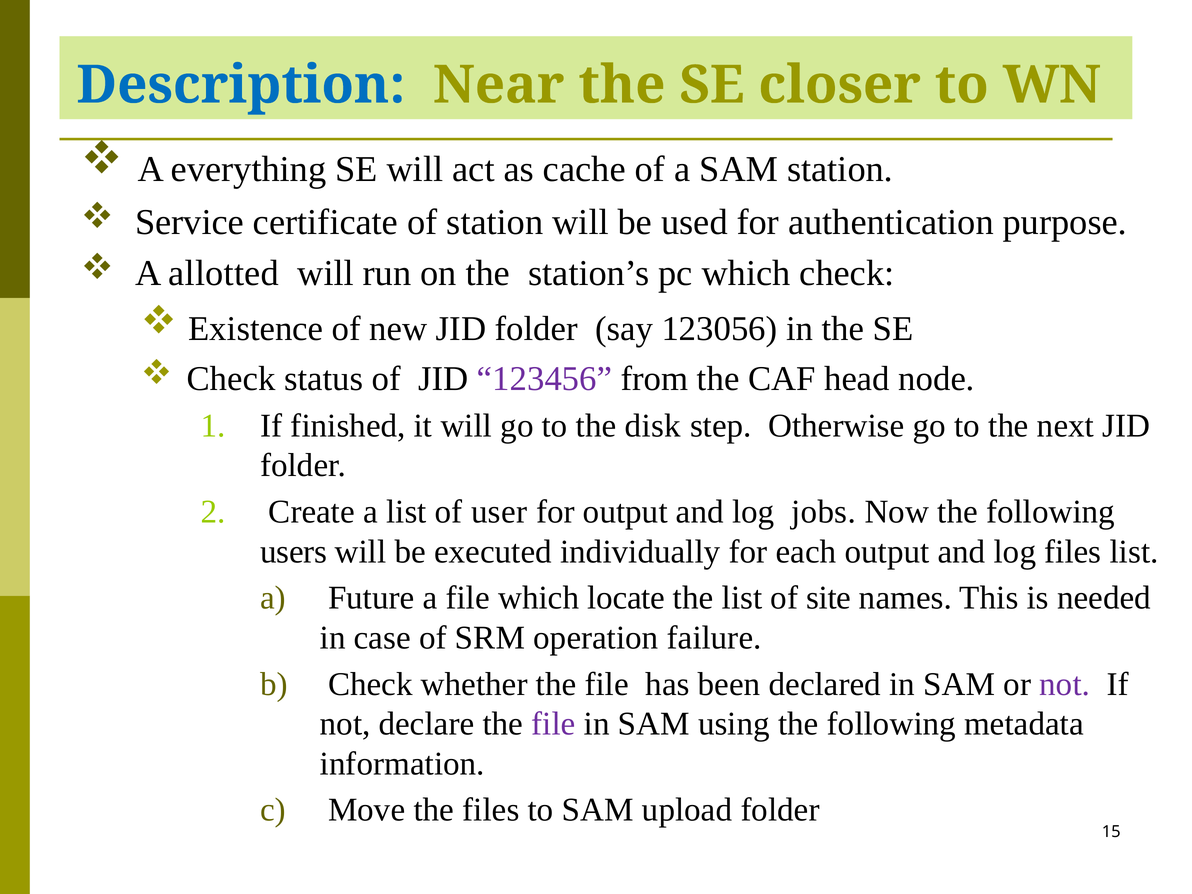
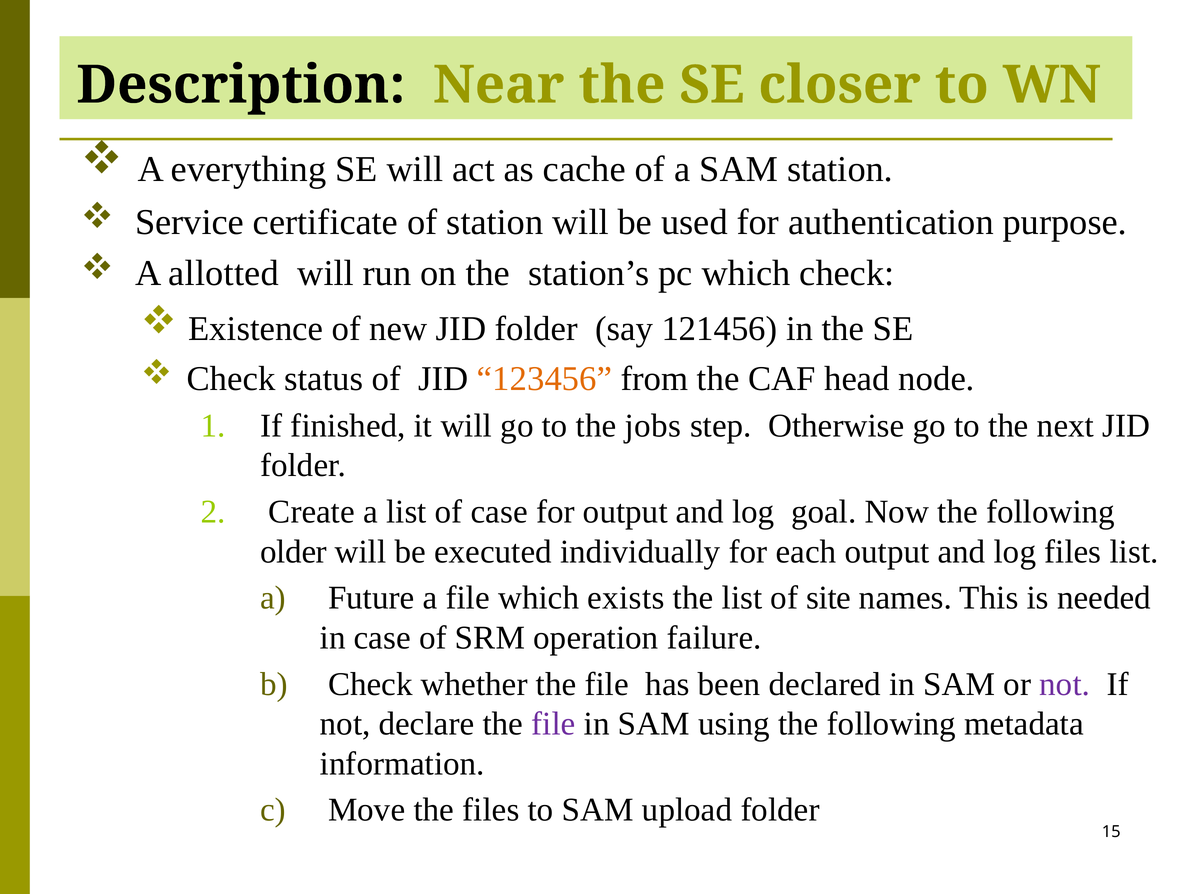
Description colour: blue -> black
123056: 123056 -> 121456
123456 colour: purple -> orange
disk: disk -> jobs
of user: user -> case
jobs: jobs -> goal
users: users -> older
locate: locate -> exists
